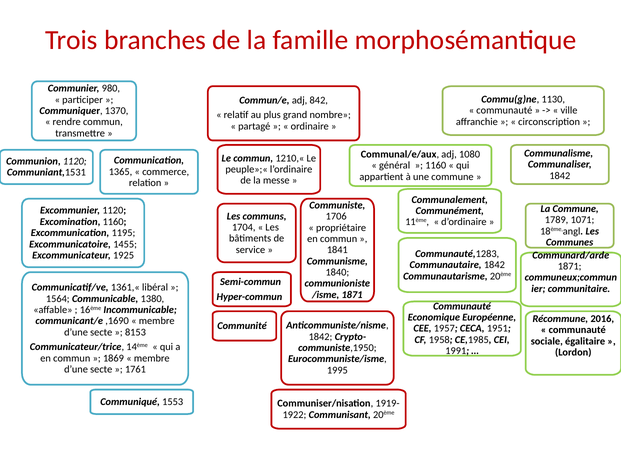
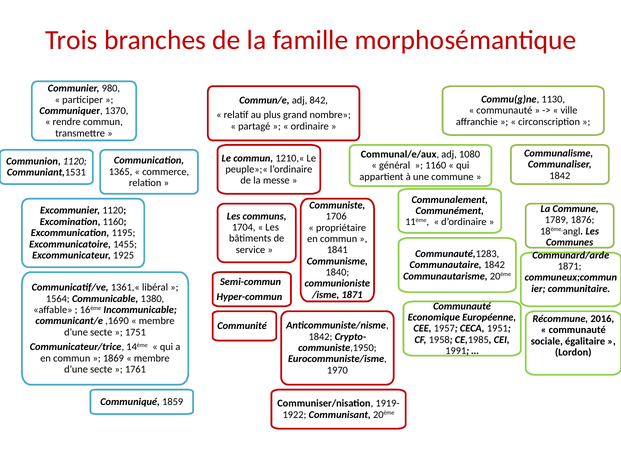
1071: 1071 -> 1876
8153: 8153 -> 1751
1995: 1995 -> 1970
1553: 1553 -> 1859
